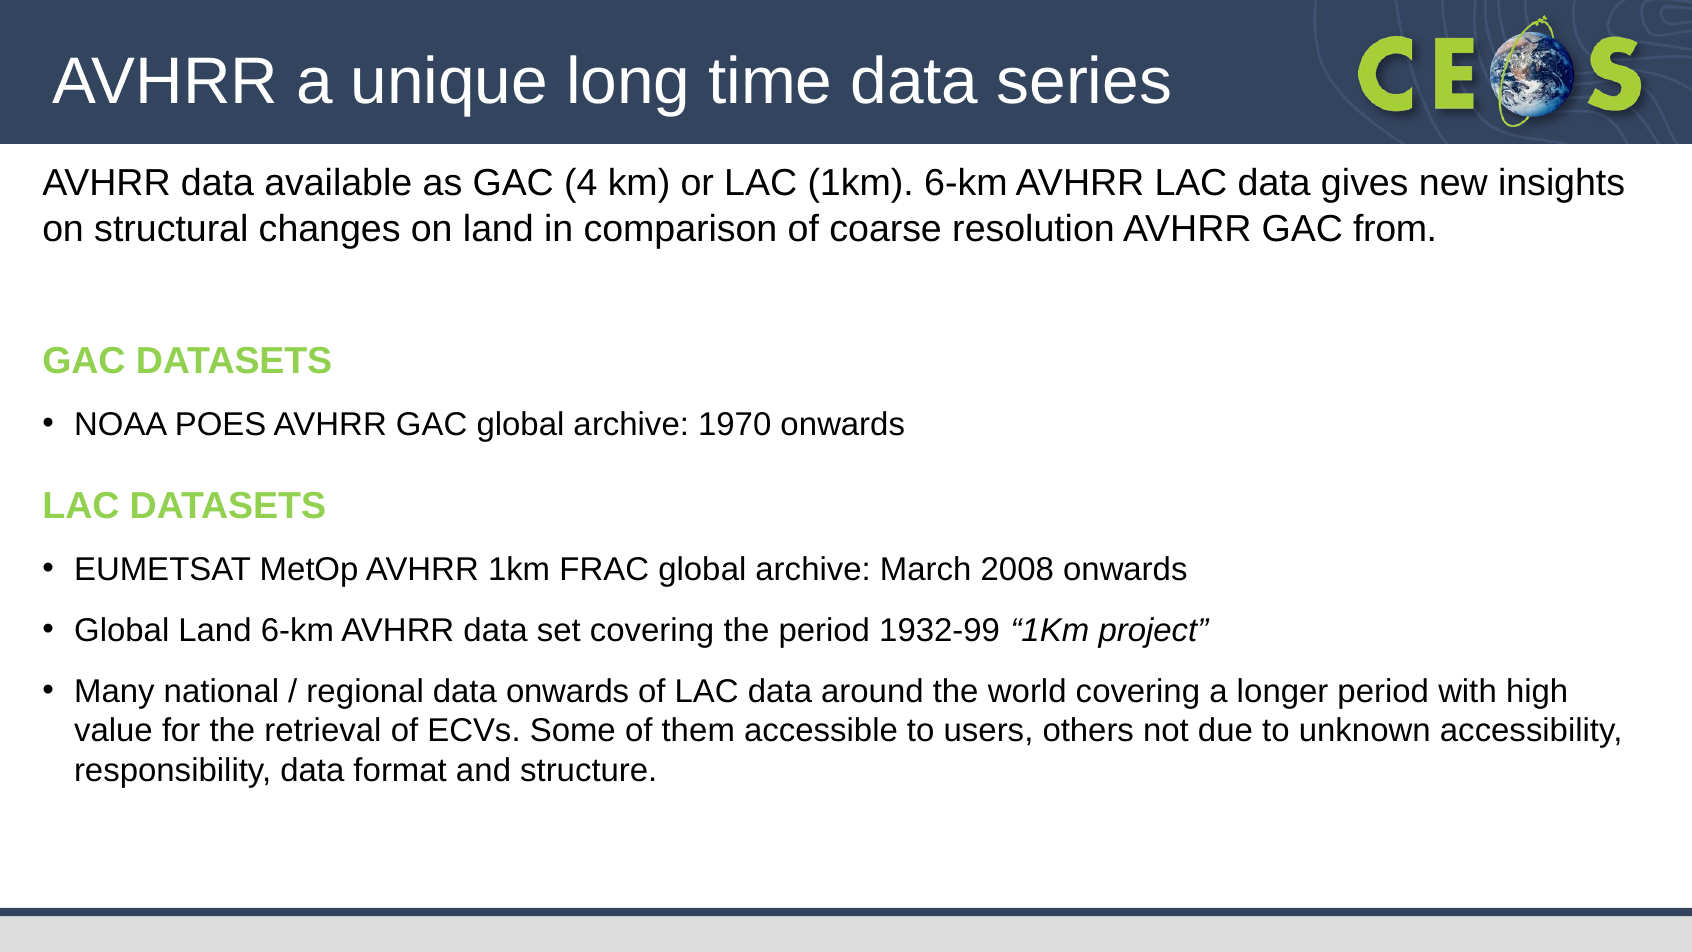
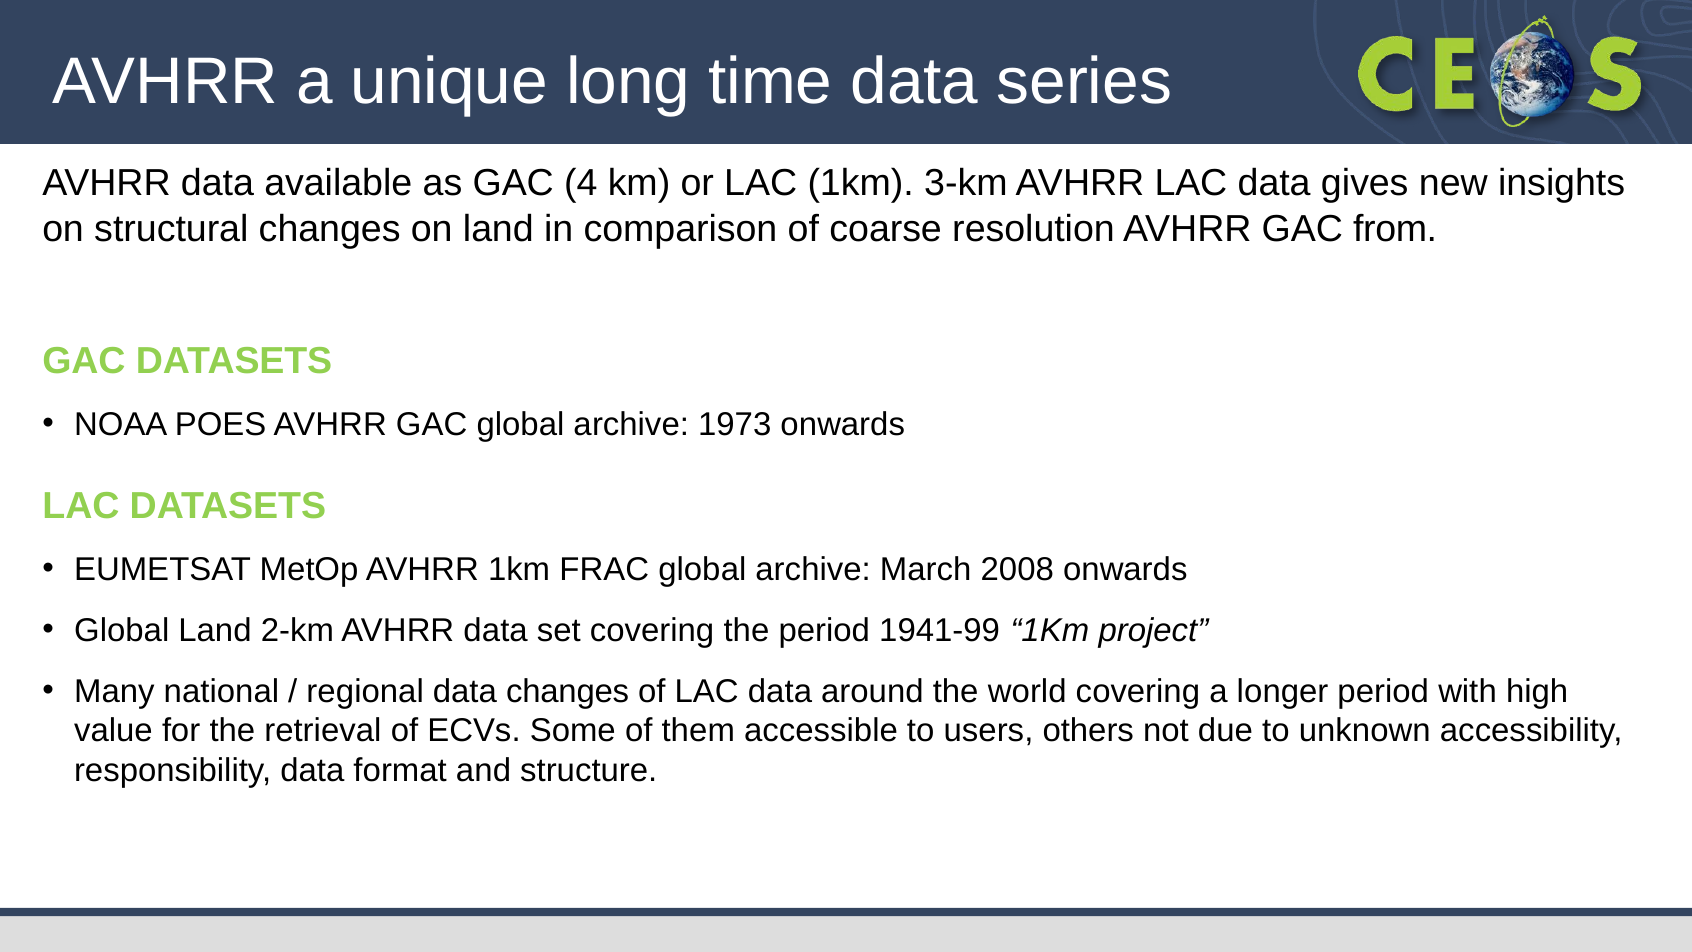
1km 6-km: 6-km -> 3-km
1970: 1970 -> 1973
Land 6-km: 6-km -> 2-km
1932-99: 1932-99 -> 1941-99
data onwards: onwards -> changes
